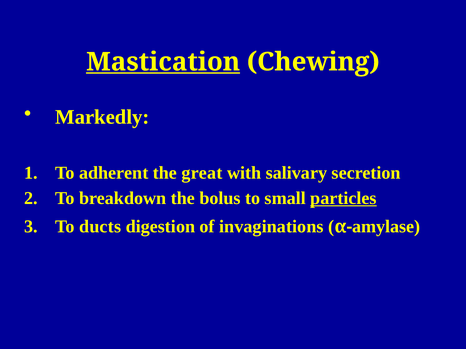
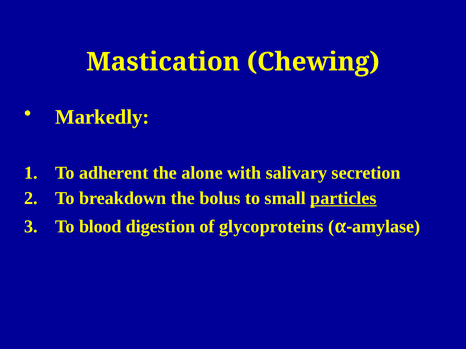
Mastication underline: present -> none
great: great -> alone
ducts: ducts -> blood
invaginations: invaginations -> glycoproteins
